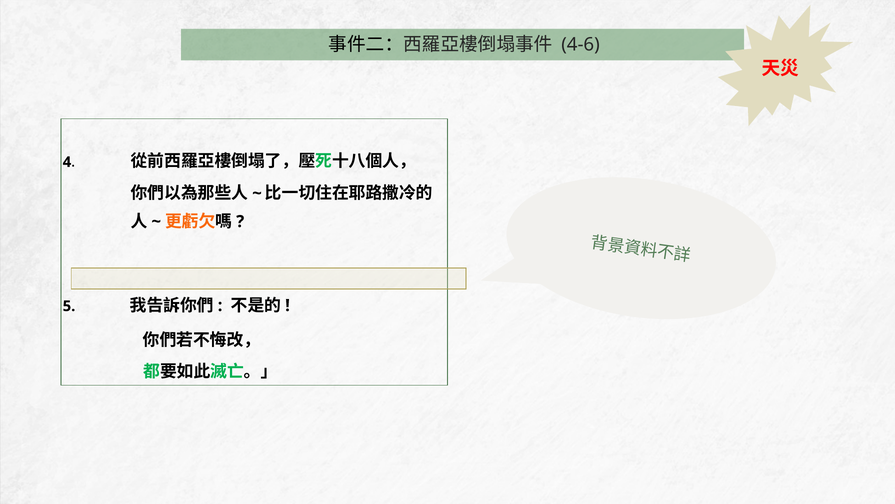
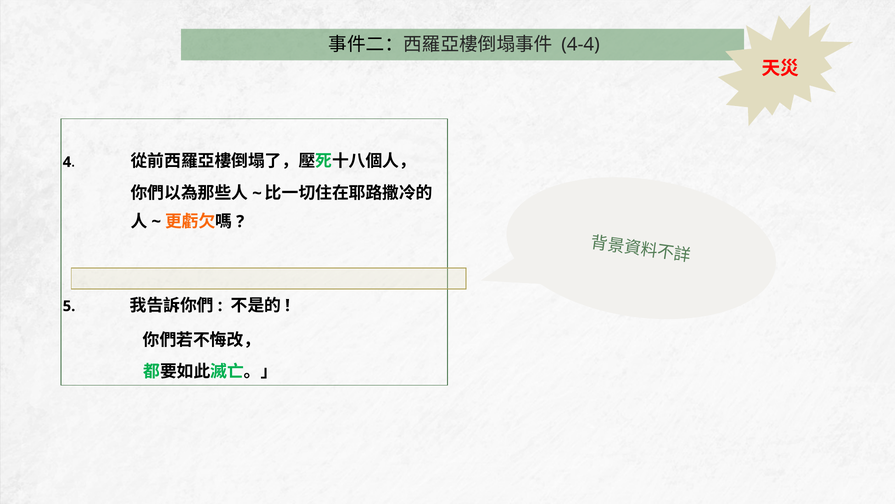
4-6: 4-6 -> 4-4
